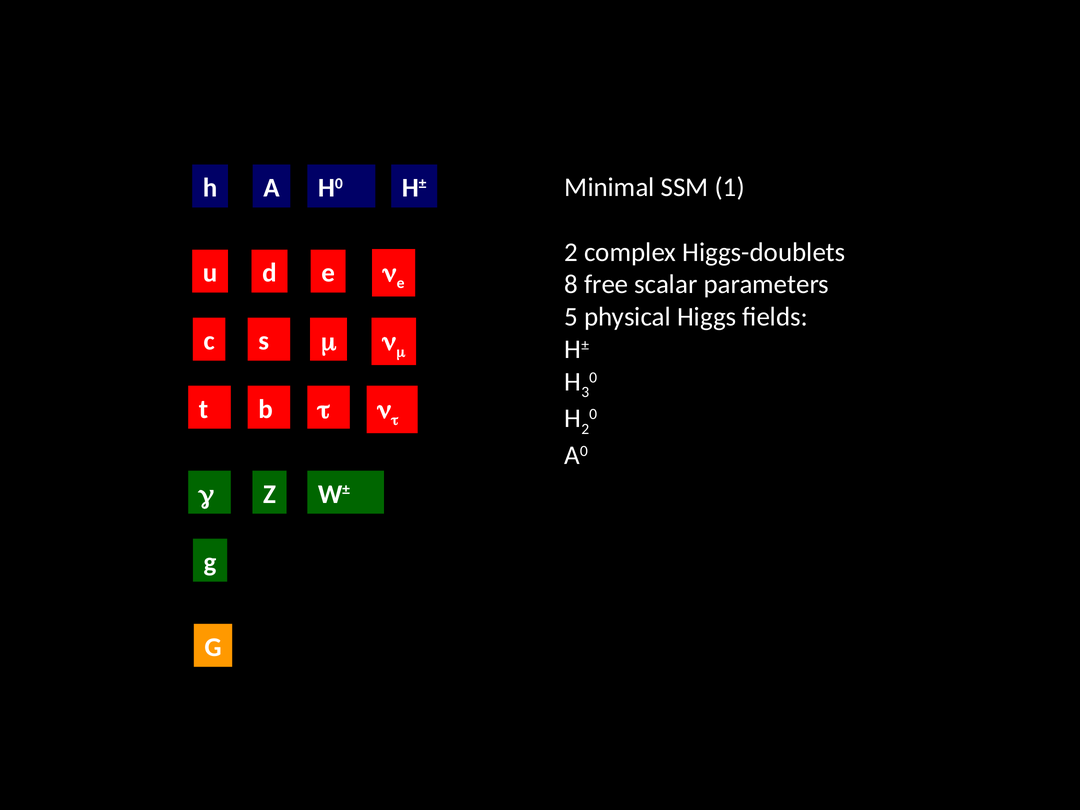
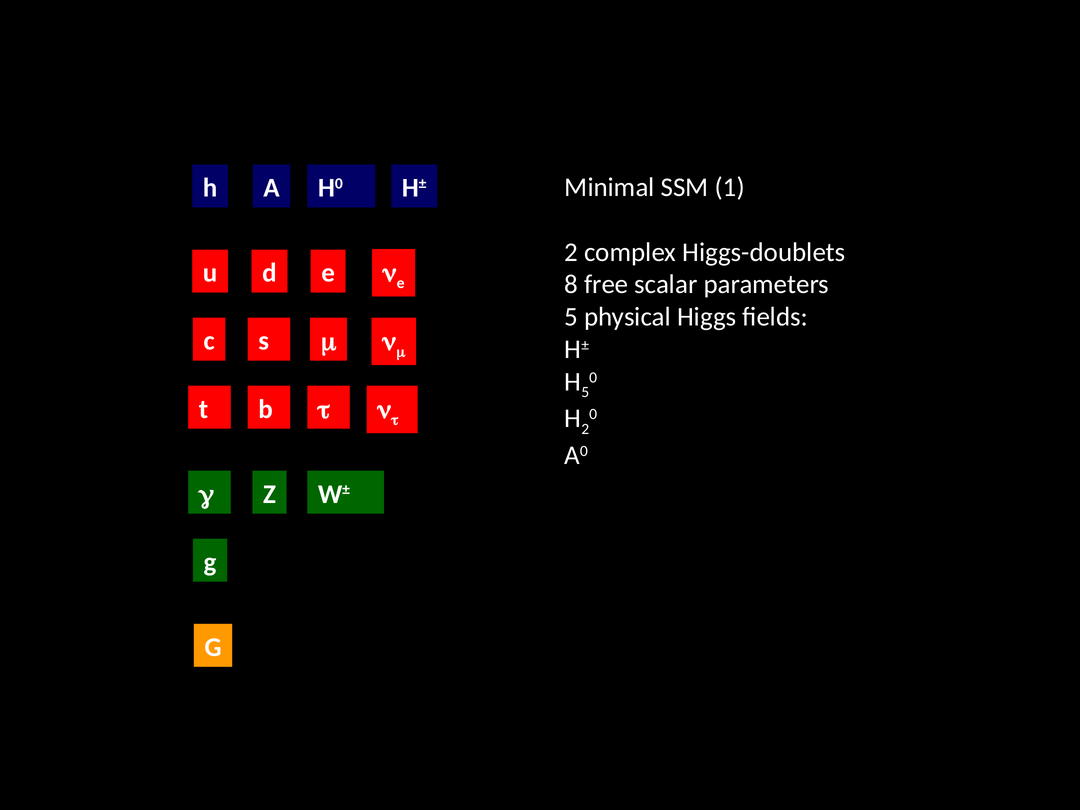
3 at (585, 392): 3 -> 5
